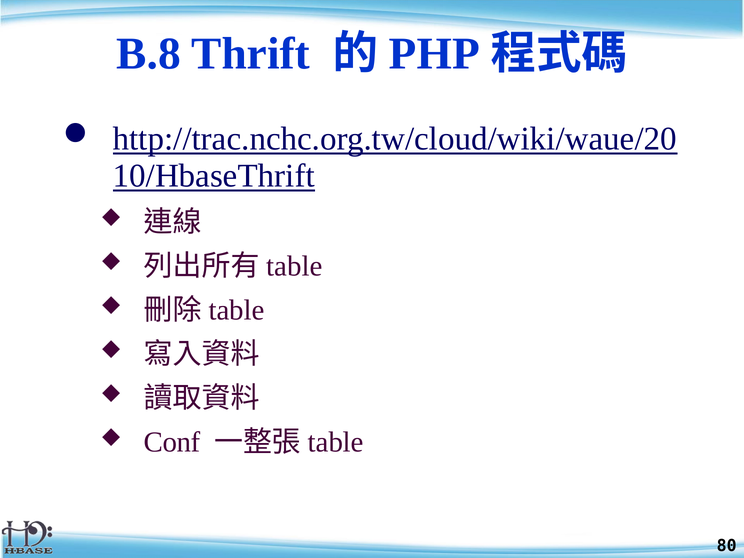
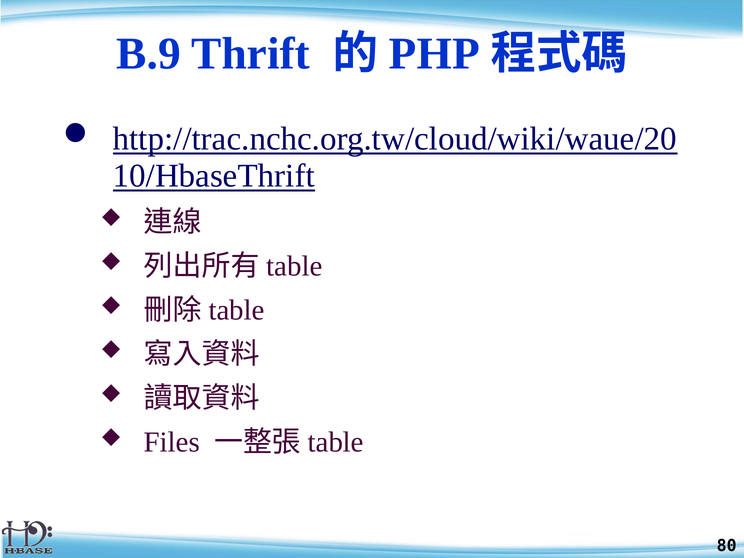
B.8: B.8 -> B.9
Conf: Conf -> Files
